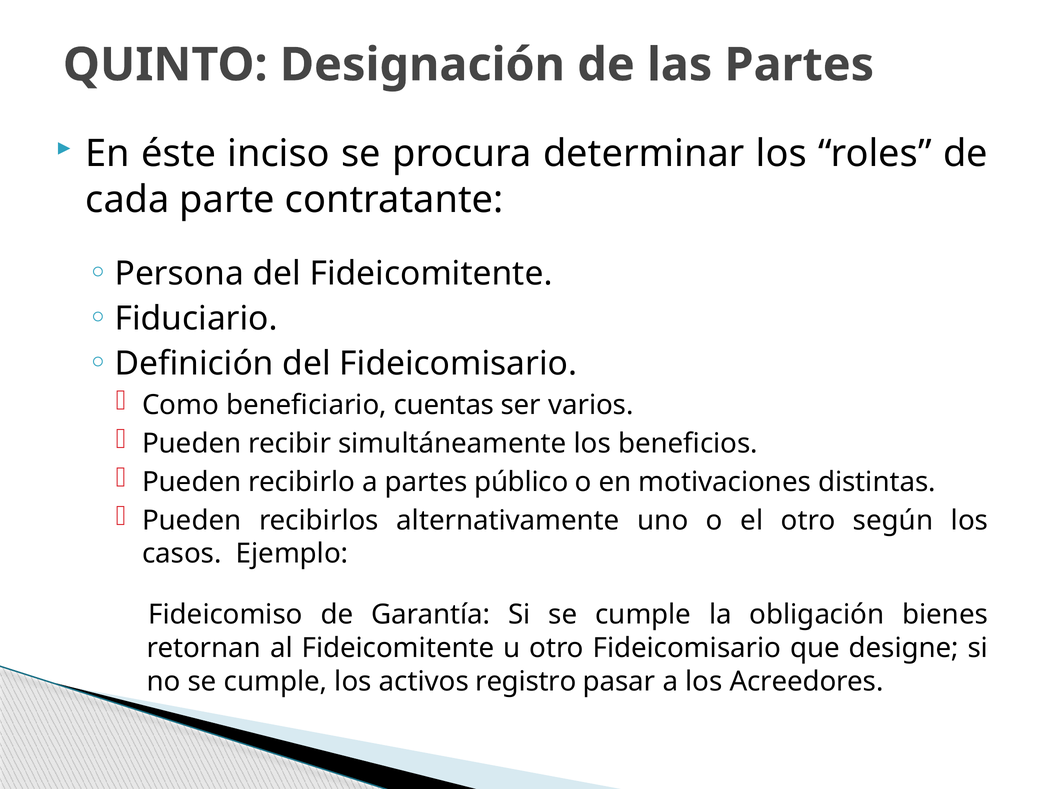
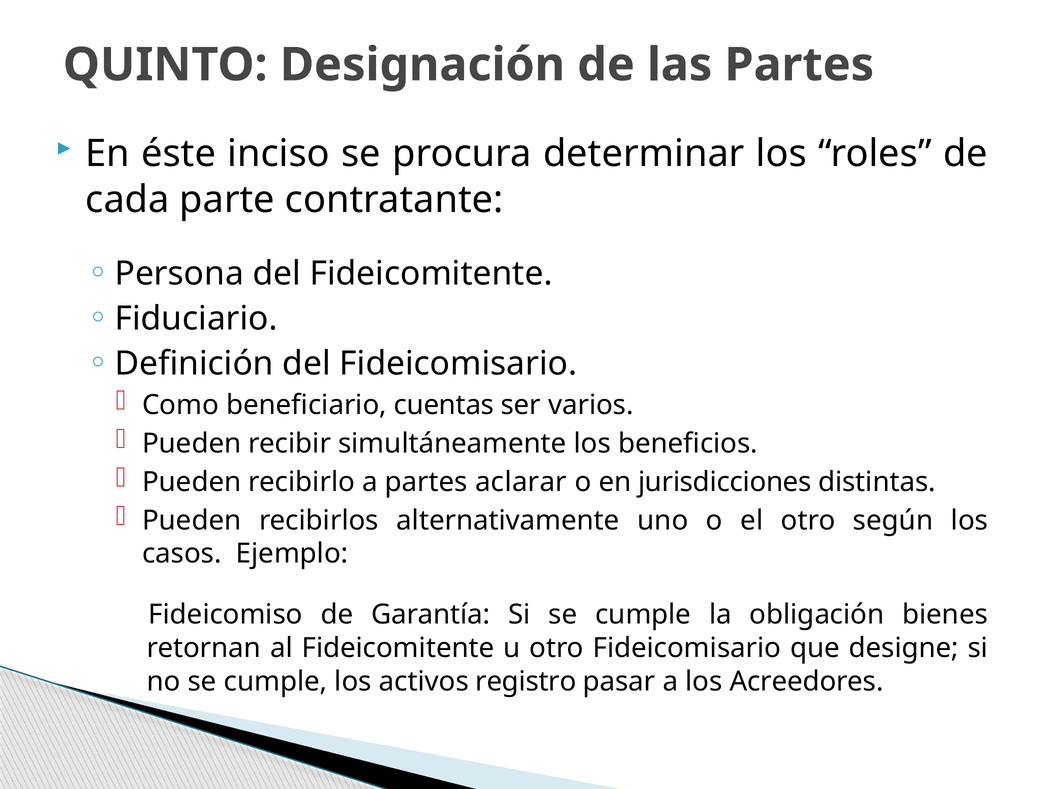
público: público -> aclarar
motivaciones: motivaciones -> jurisdicciones
